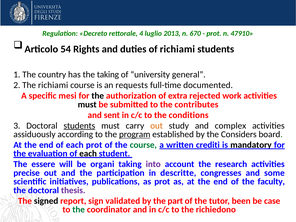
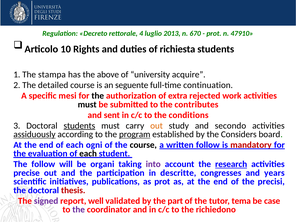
54: 54 -> 10
of richiami: richiami -> richiesta
country: country -> stampa
the taking: taking -> above
general: general -> acquire
The richiami: richiami -> detailed
requests: requests -> seguente
documented: documented -> continuation
complex: complex -> secondo
assiduously underline: none -> present
each prot: prot -> ogni
course at (143, 145) colour: green -> black
written crediti: crediti -> follow
mandatory colour: black -> red
The essere: essere -> follow
research underline: none -> present
some: some -> years
faculty: faculty -> precisi
thesis colour: purple -> red
signed colour: black -> purple
sign: sign -> well
been: been -> tema
the at (79, 210) colour: green -> purple
